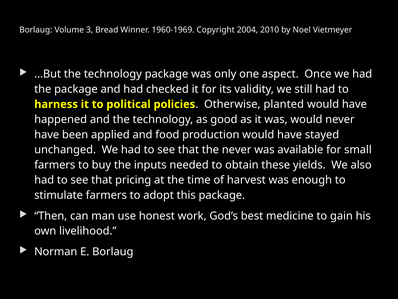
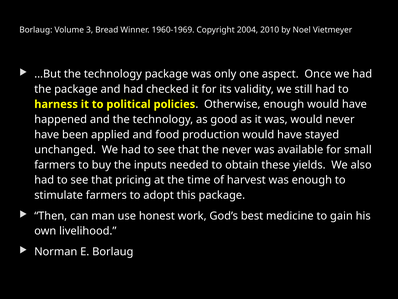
Otherwise planted: planted -> enough
